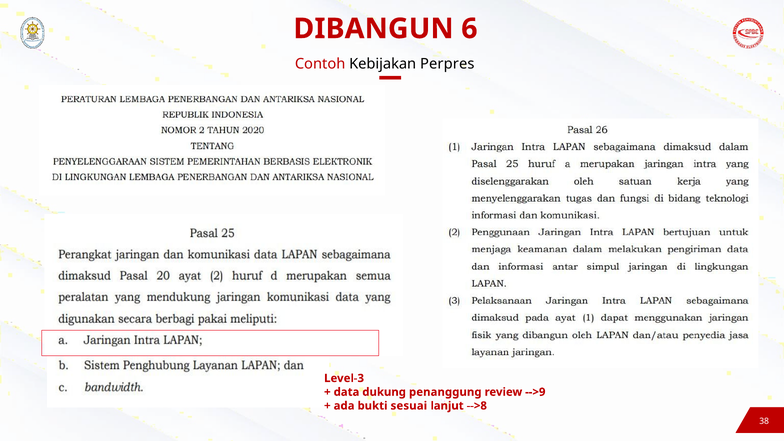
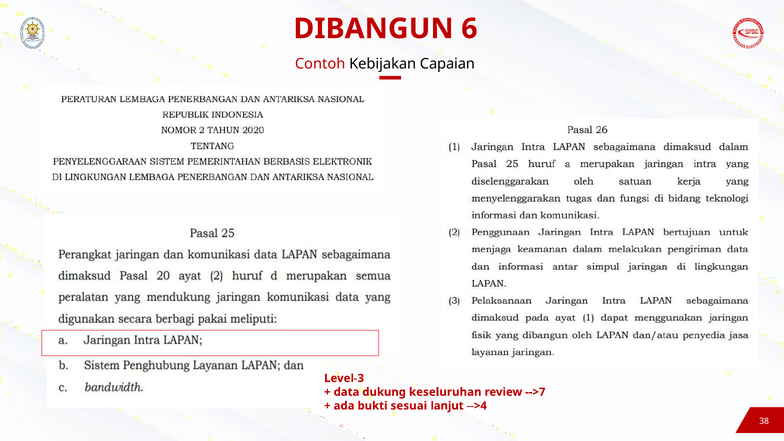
Perpres: Perpres -> Capaian
penanggung: penanggung -> keseluruhan
-->9: -->9 -> -->7
-->8: -->8 -> -->4
